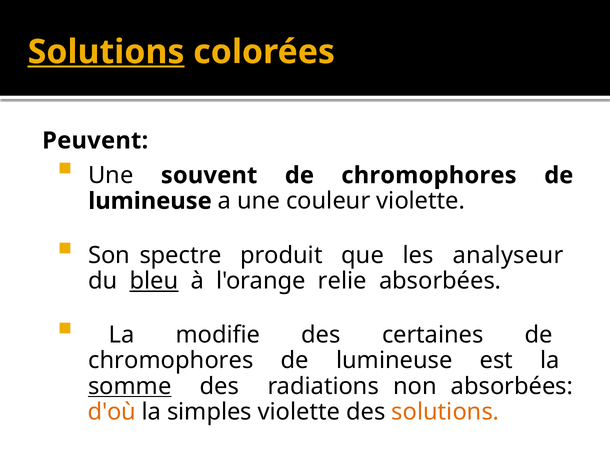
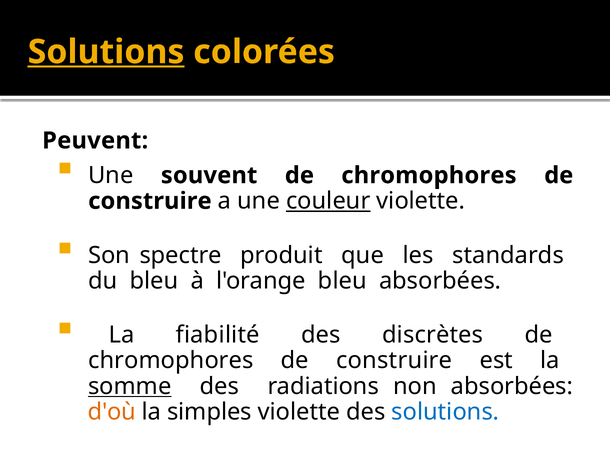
lumineuse at (150, 201): lumineuse -> construire
couleur underline: none -> present
analyseur: analyseur -> standards
bleu at (154, 281) underline: present -> none
l'orange relie: relie -> bleu
modifie: modifie -> fiabilité
certaines: certaines -> discrètes
lumineuse at (394, 360): lumineuse -> construire
solutions at (445, 412) colour: orange -> blue
